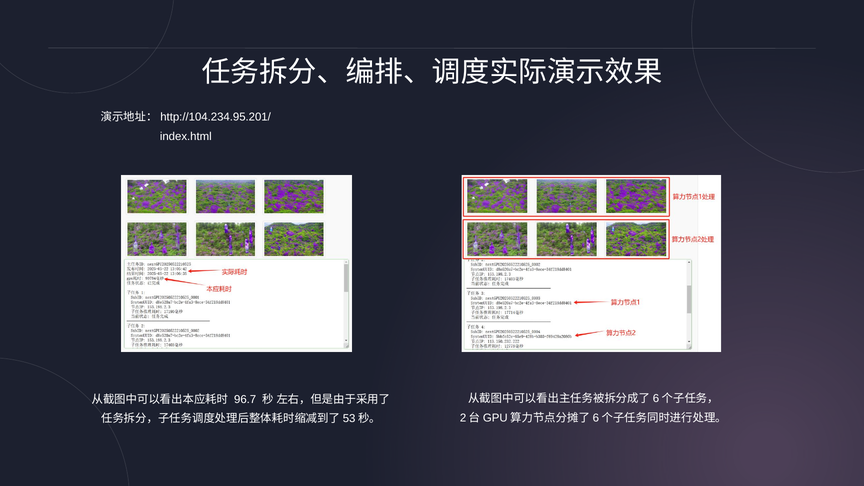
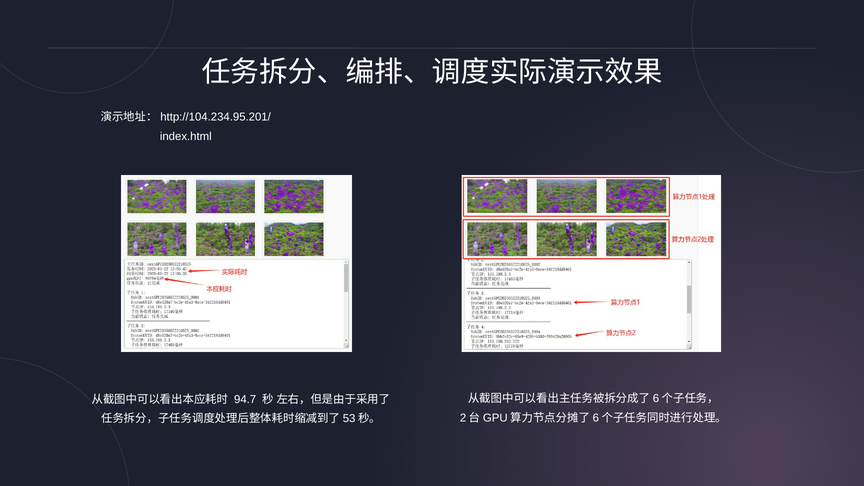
96.7: 96.7 -> 94.7
